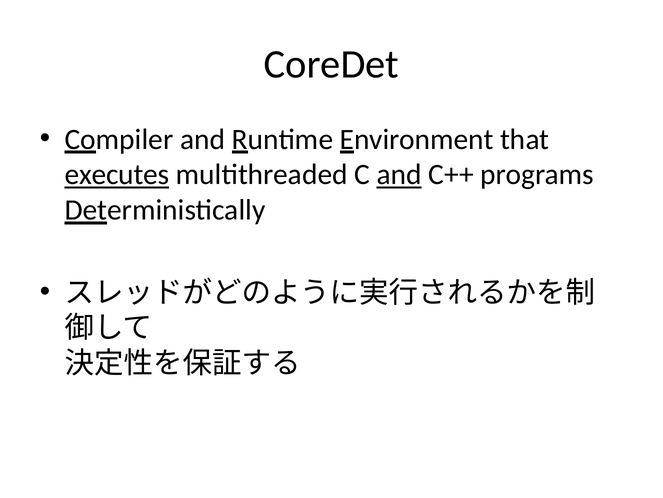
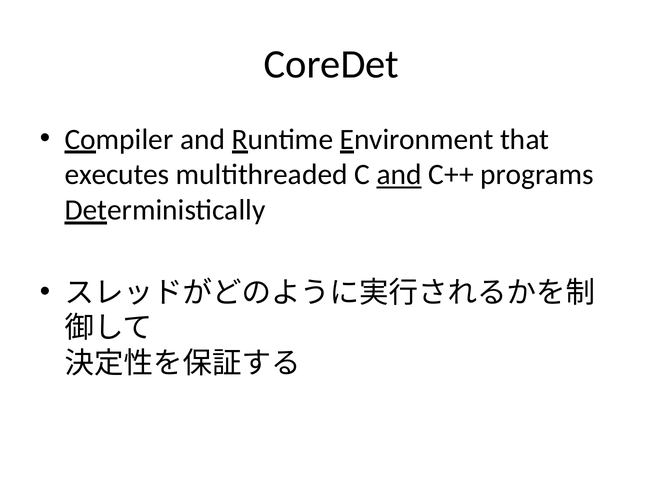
executes underline: present -> none
